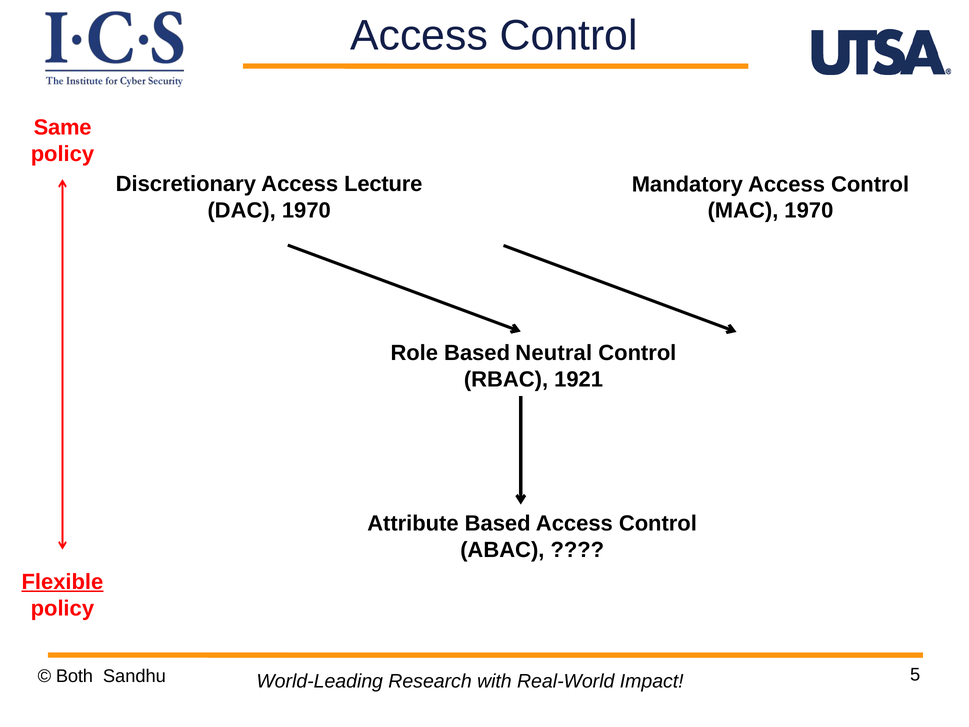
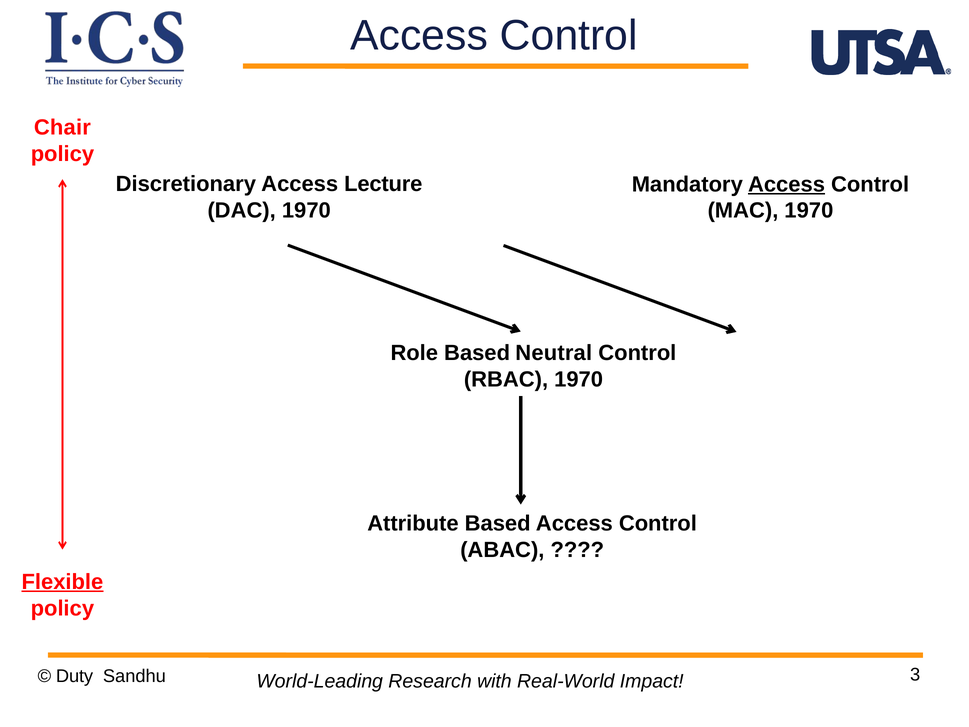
Same: Same -> Chair
Access at (787, 184) underline: none -> present
RBAC 1921: 1921 -> 1970
Both: Both -> Duty
5: 5 -> 3
